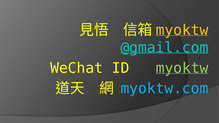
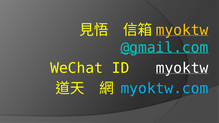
myoktw at (182, 68) colour: light green -> white
